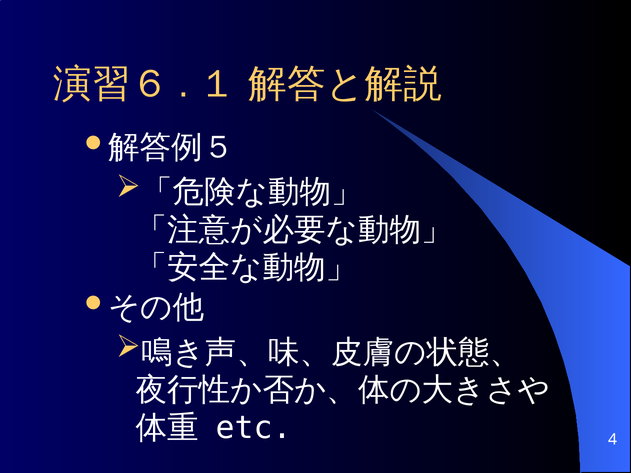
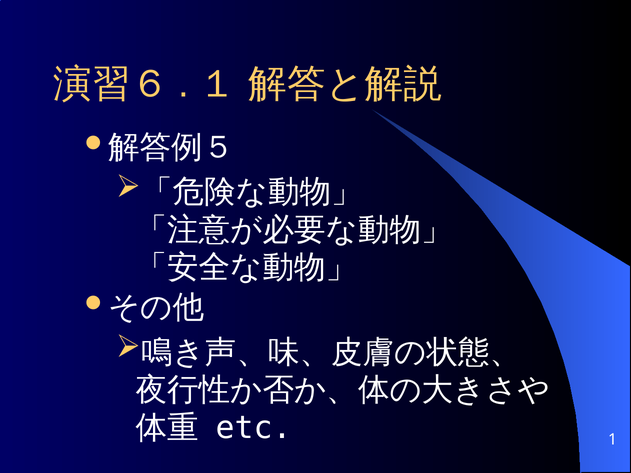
4: 4 -> 1
